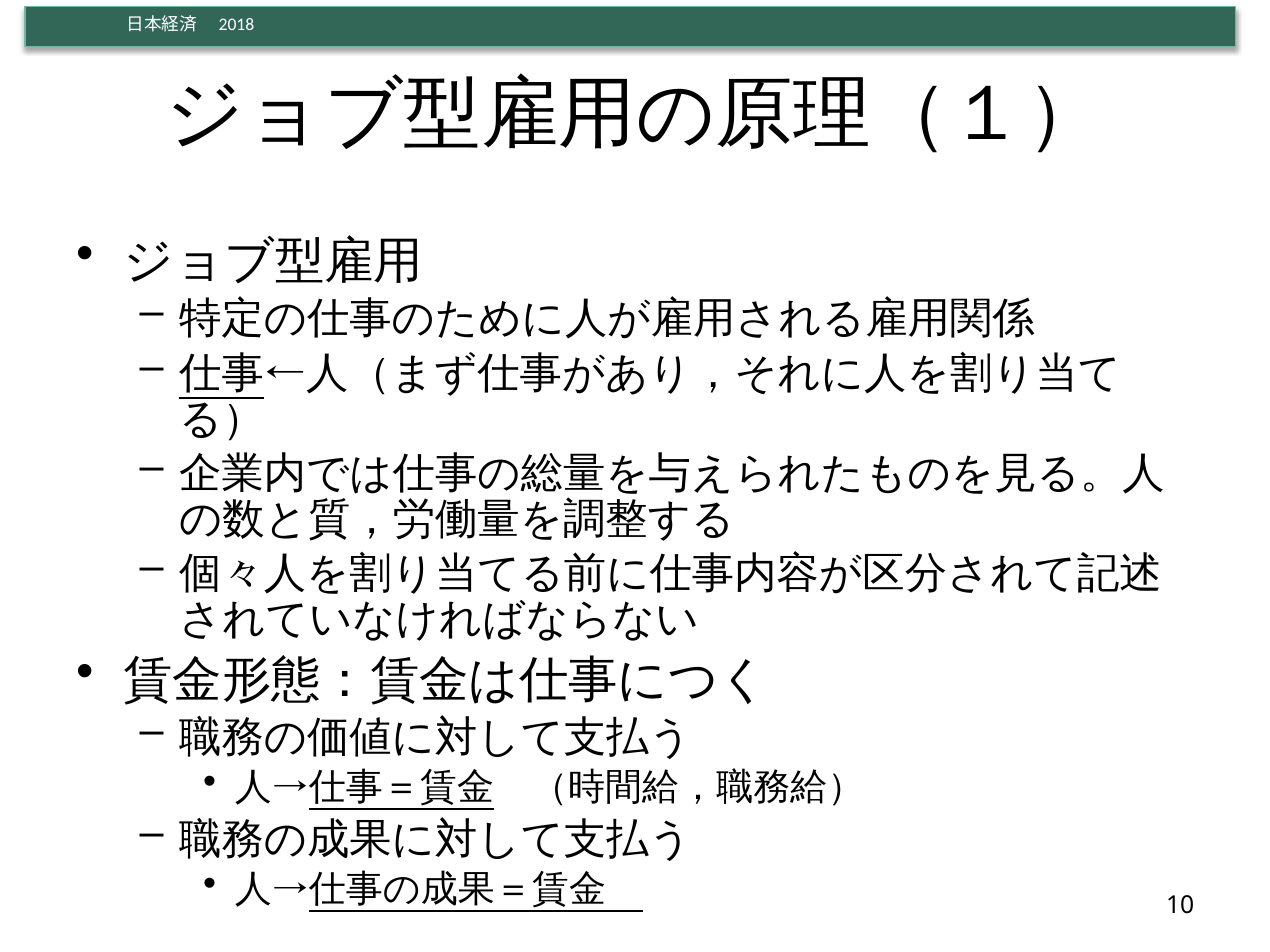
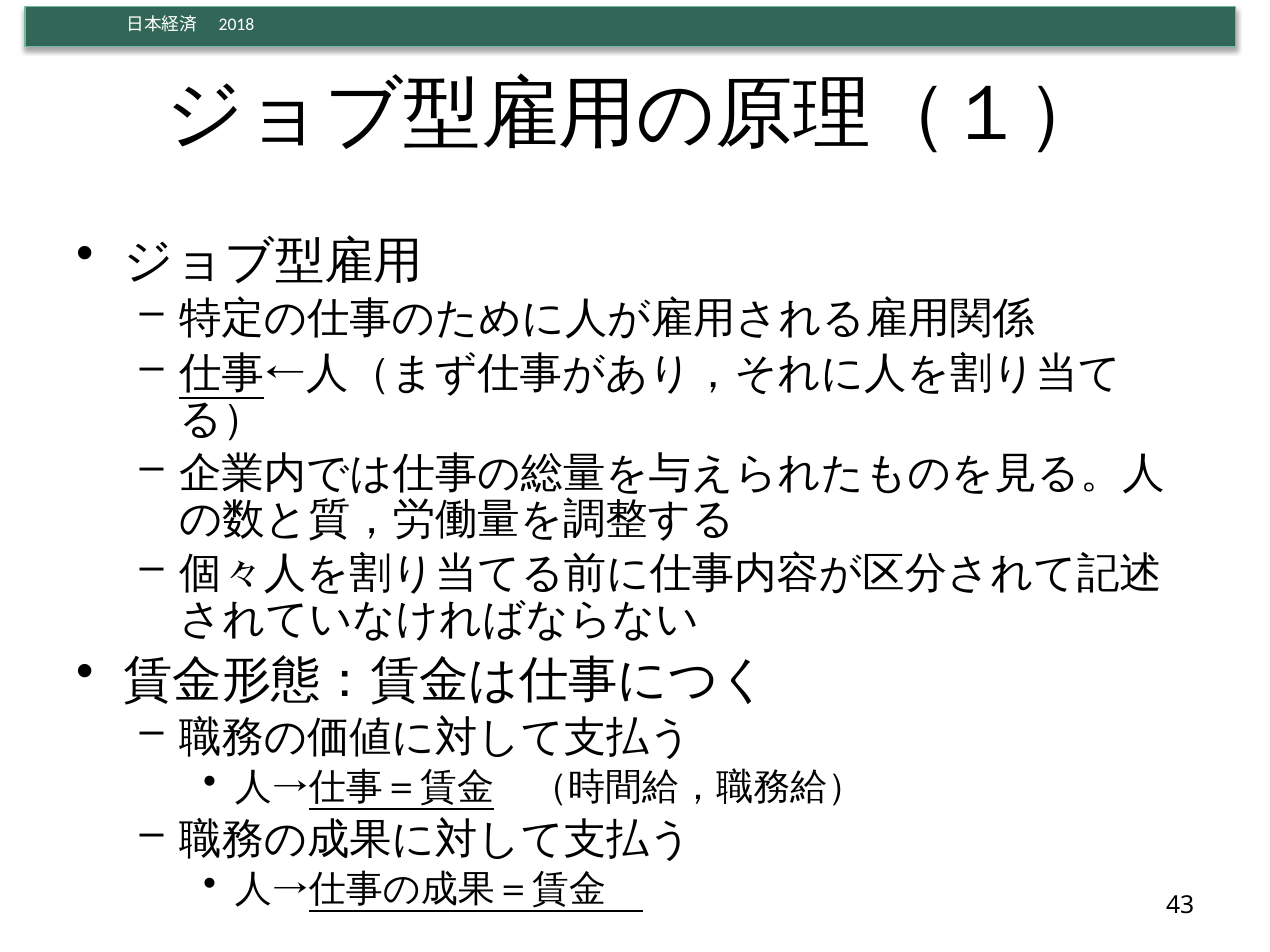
10: 10 -> 43
